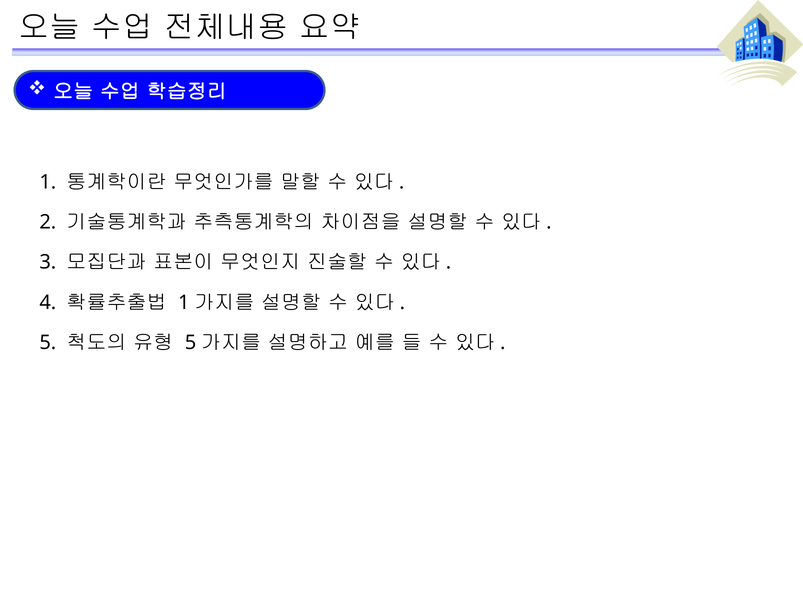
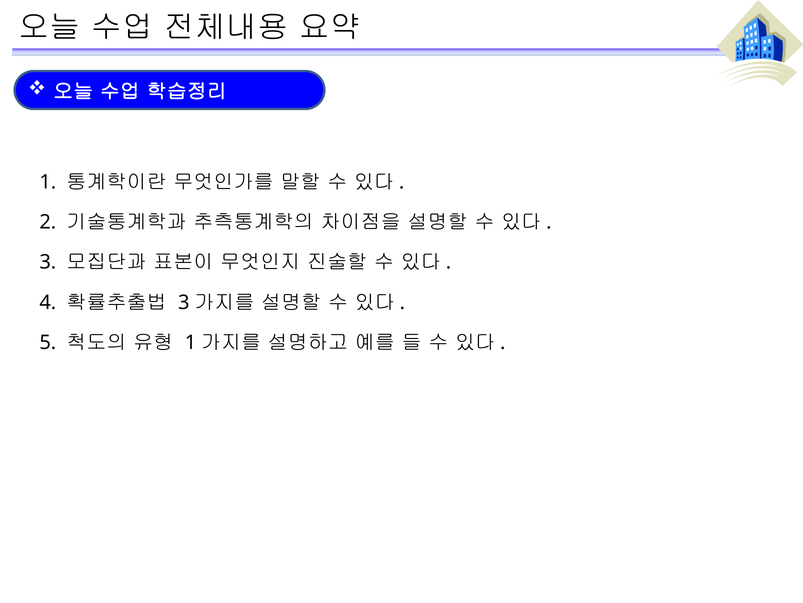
1 at (184, 302): 1 -> 3
5 at (191, 342): 5 -> 1
